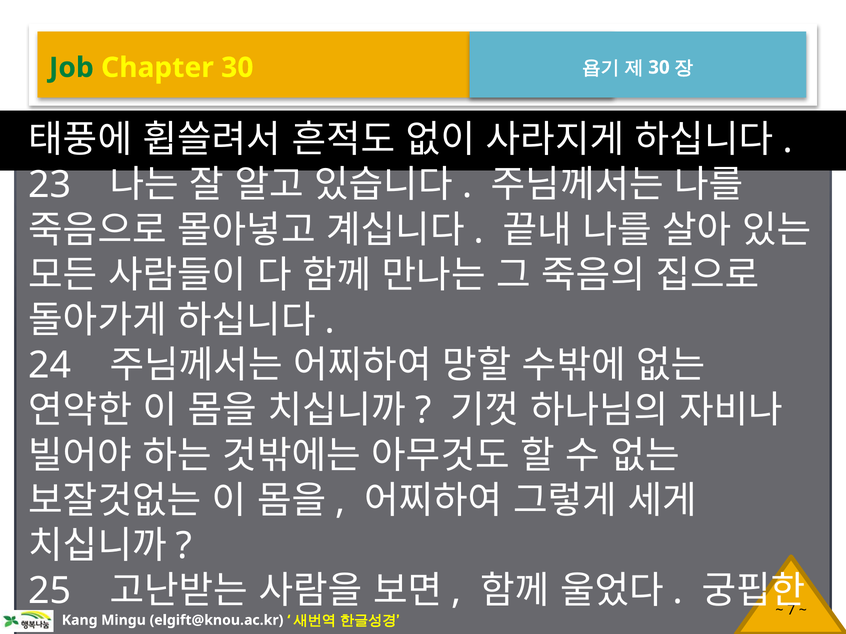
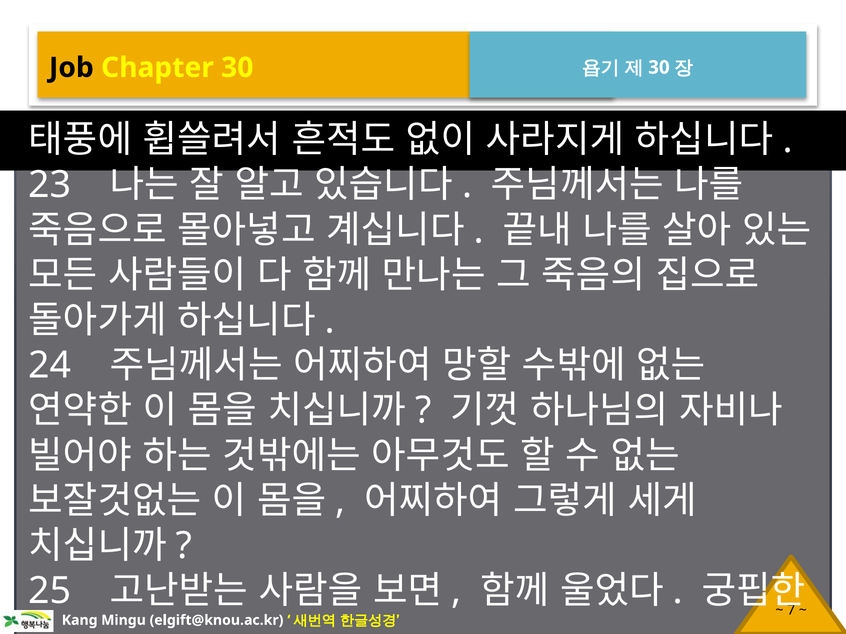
Job colour: green -> black
